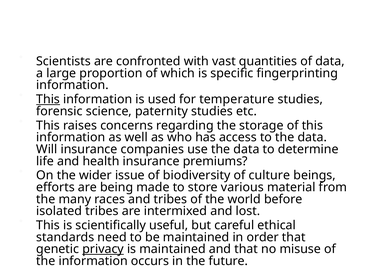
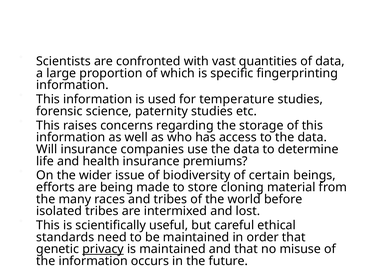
This at (48, 99) underline: present -> none
culture: culture -> certain
various: various -> cloning
